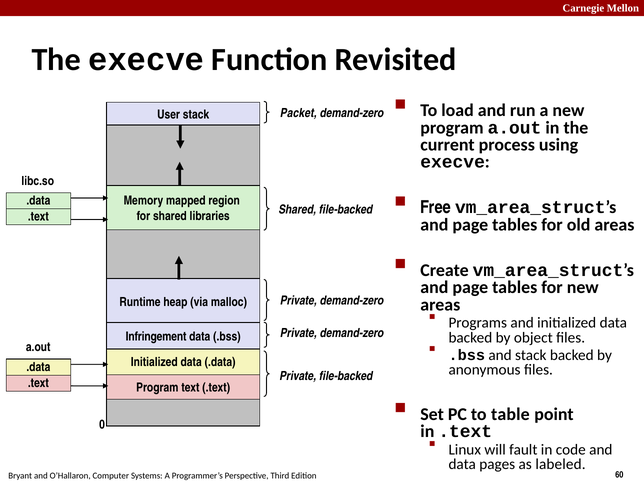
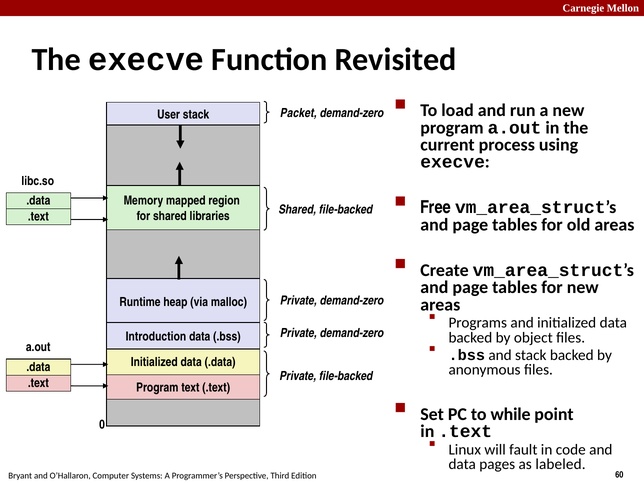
Infringement: Infringement -> Introduction
table: table -> while
